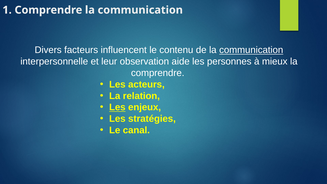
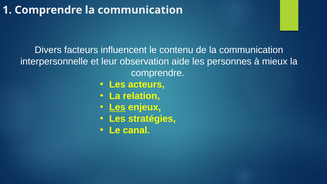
communication at (251, 50) underline: present -> none
